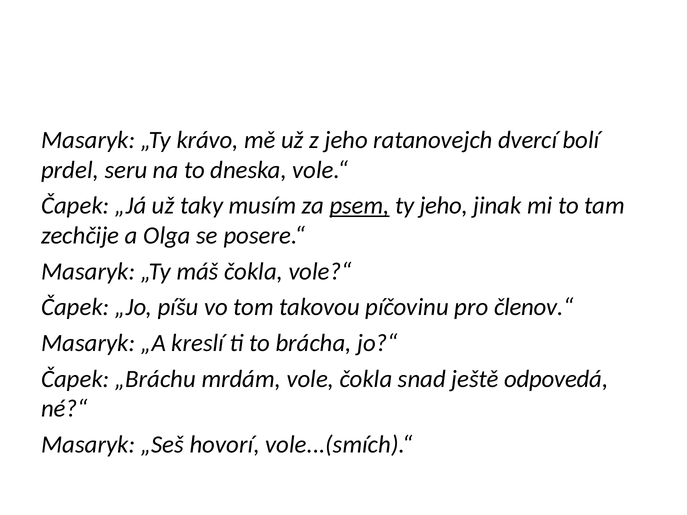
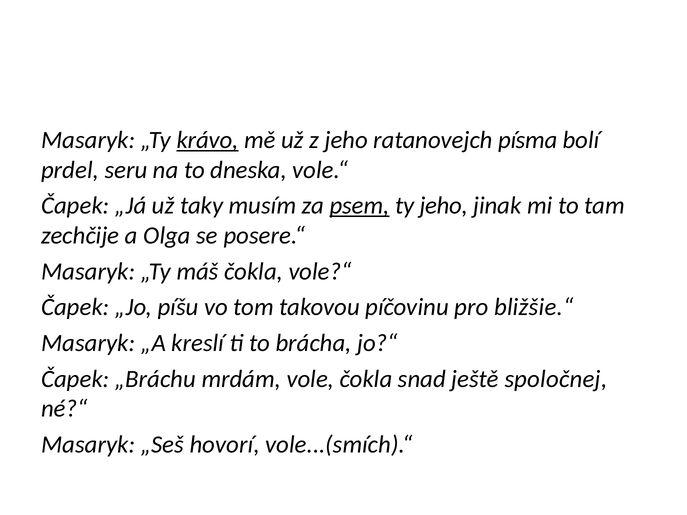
krávo underline: none -> present
dvercí: dvercí -> písma
členov.“: členov.“ -> bližšie.“
odpovedá: odpovedá -> spoločnej
